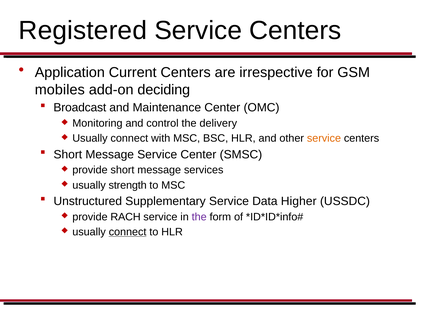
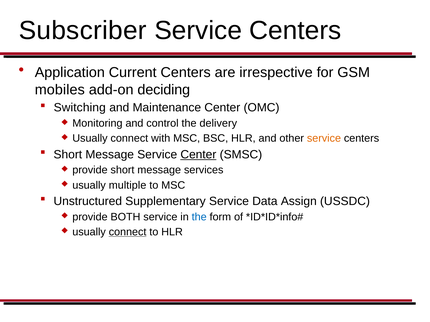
Registered: Registered -> Subscriber
Broadcast: Broadcast -> Switching
Center at (198, 155) underline: none -> present
strength: strength -> multiple
Higher: Higher -> Assign
RACH: RACH -> BOTH
the at (199, 217) colour: purple -> blue
